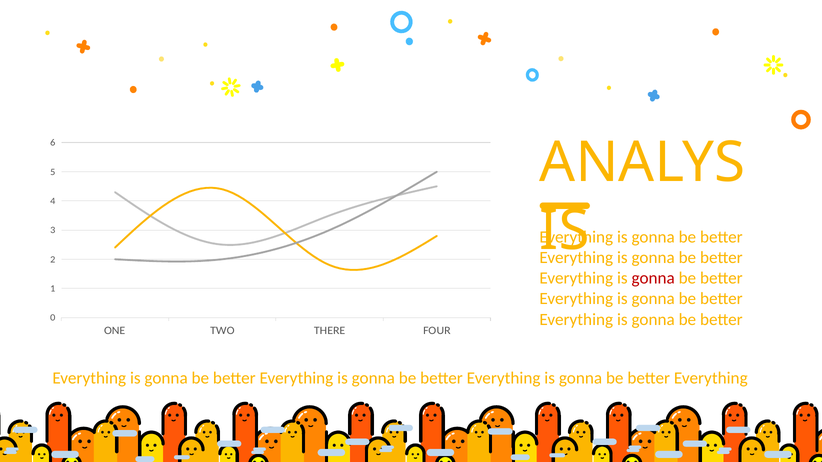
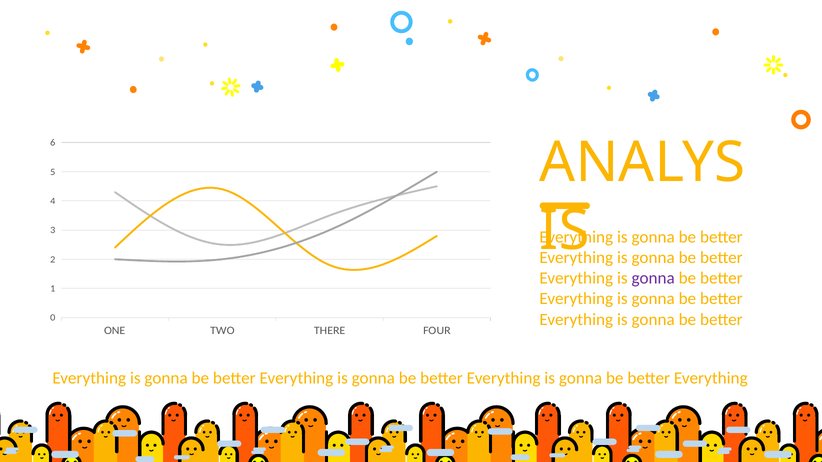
gonna at (653, 278) colour: red -> purple
